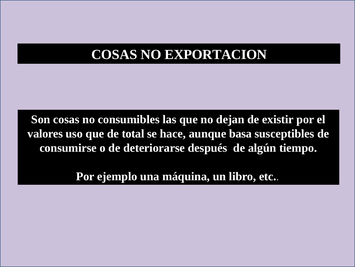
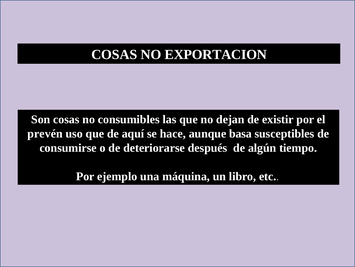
valores: valores -> prevén
total: total -> aquí
